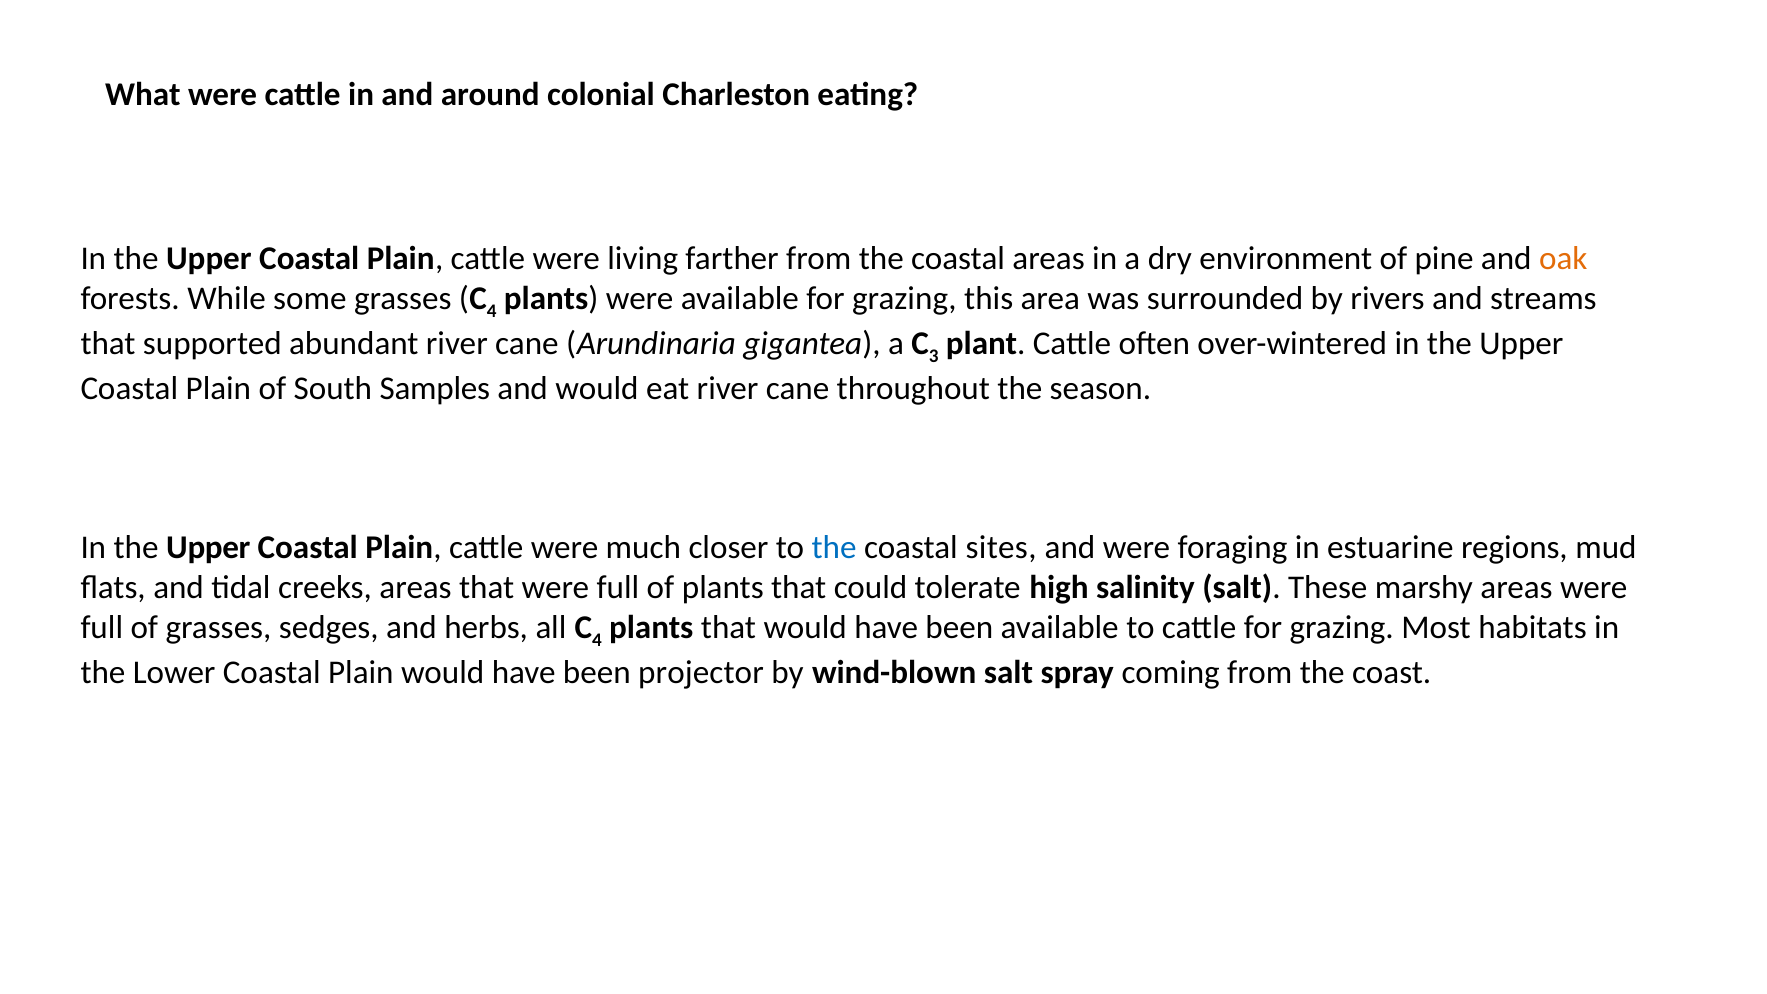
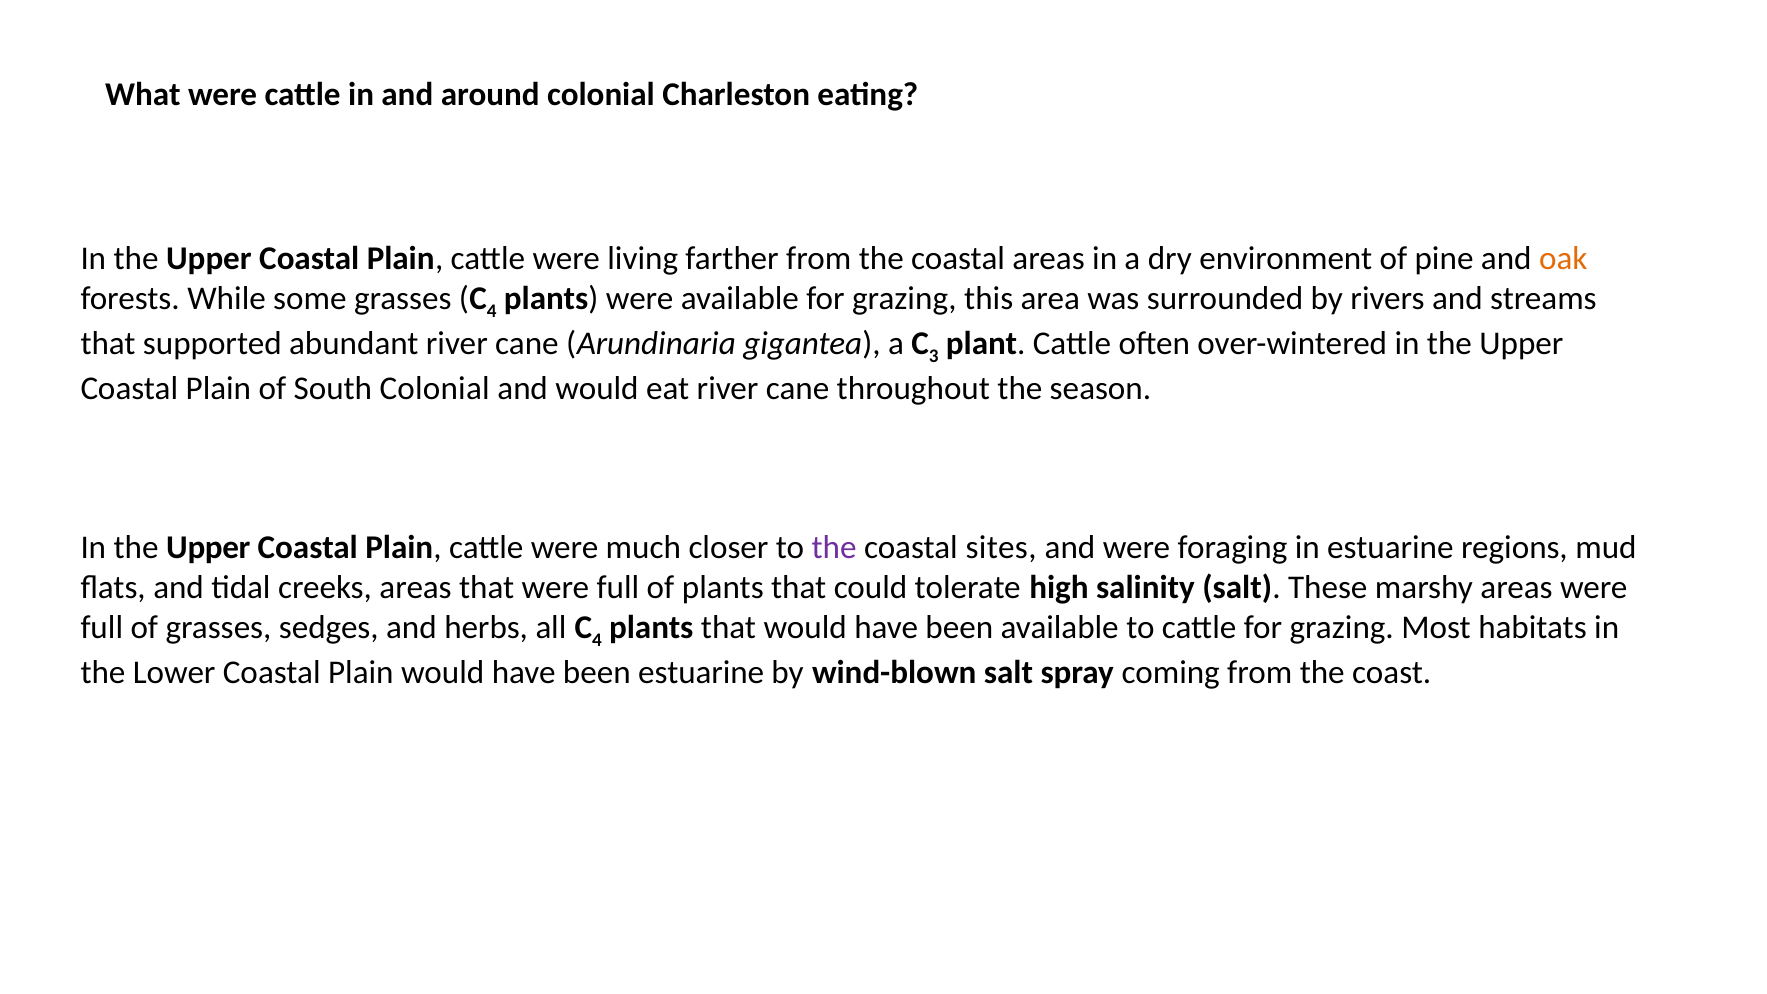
South Samples: Samples -> Colonial
the at (834, 548) colour: blue -> purple
been projector: projector -> estuarine
